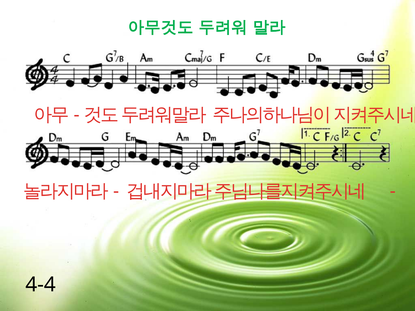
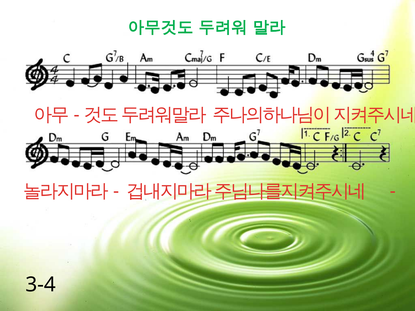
4-4: 4-4 -> 3-4
